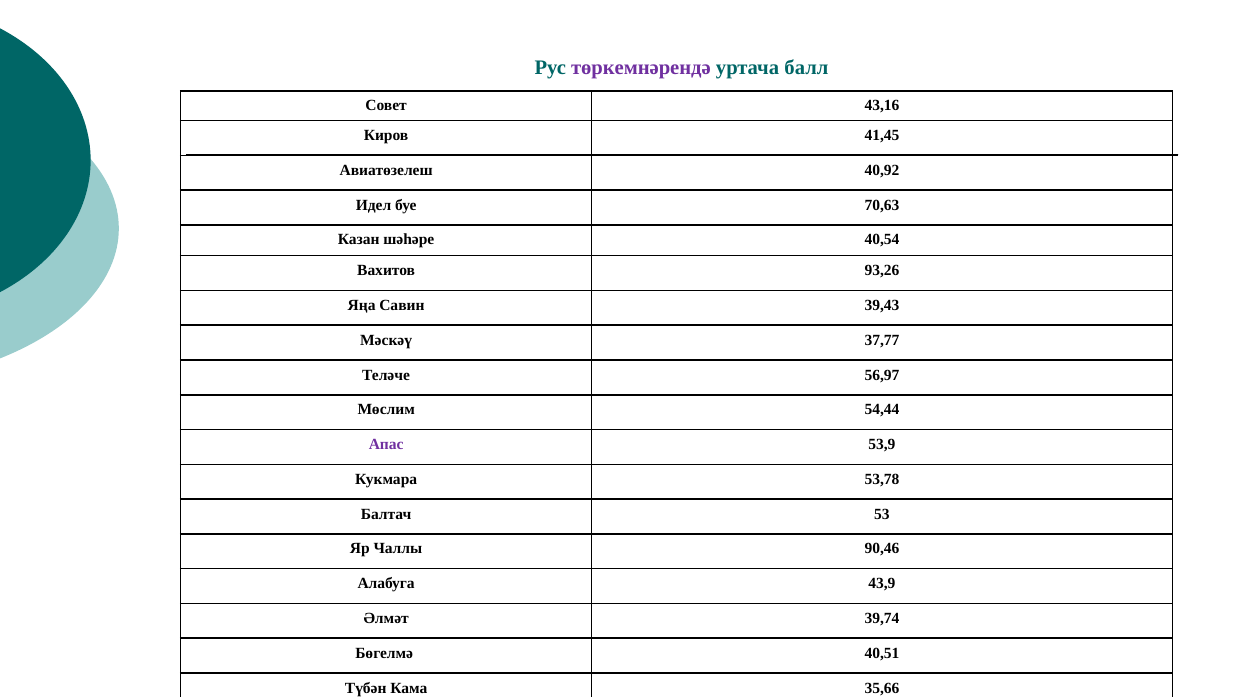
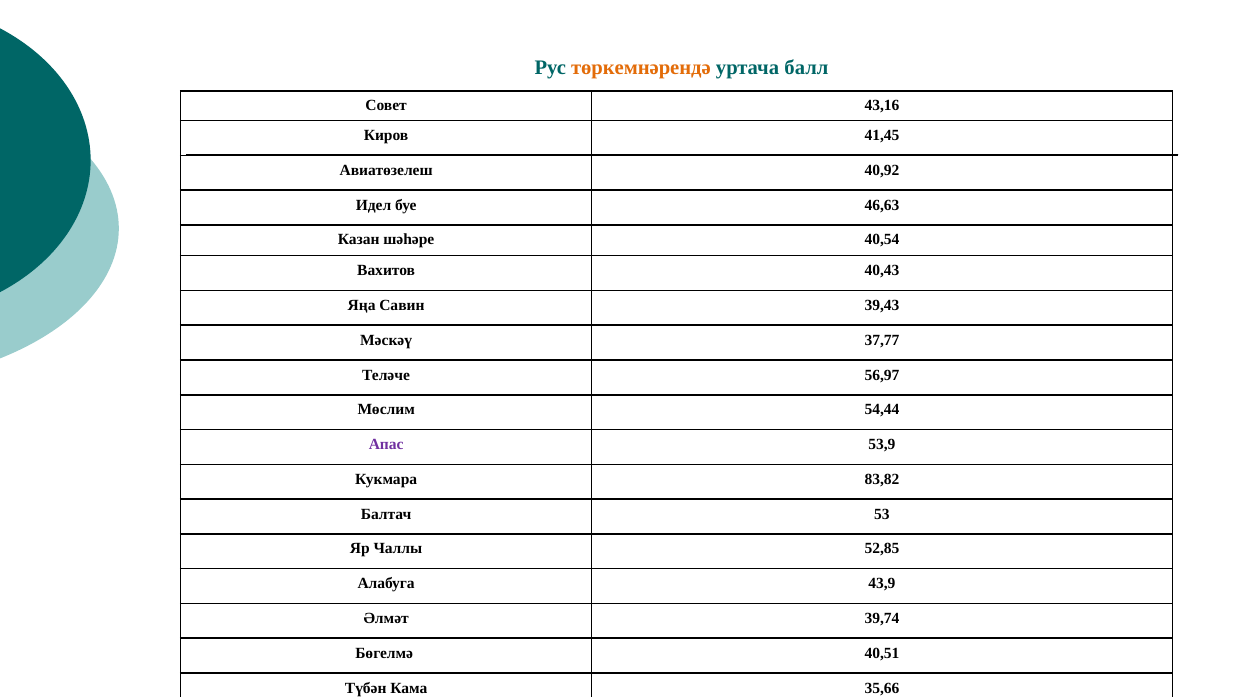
төркемнәрендә colour: purple -> orange
70,63: 70,63 -> 46,63
93,26: 93,26 -> 40,43
53,78: 53,78 -> 83,82
90,46: 90,46 -> 52,85
